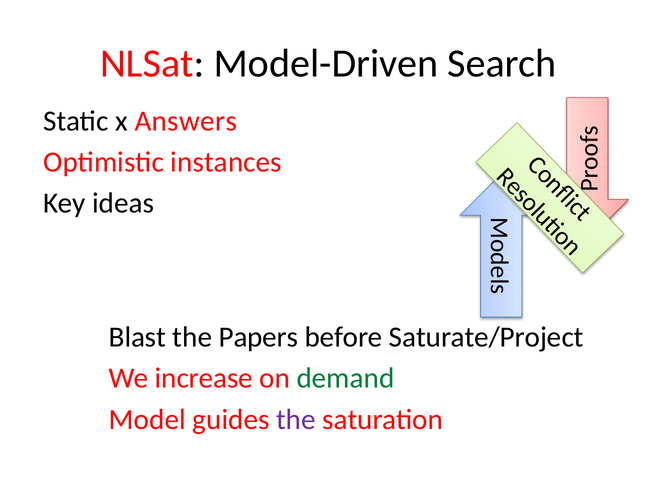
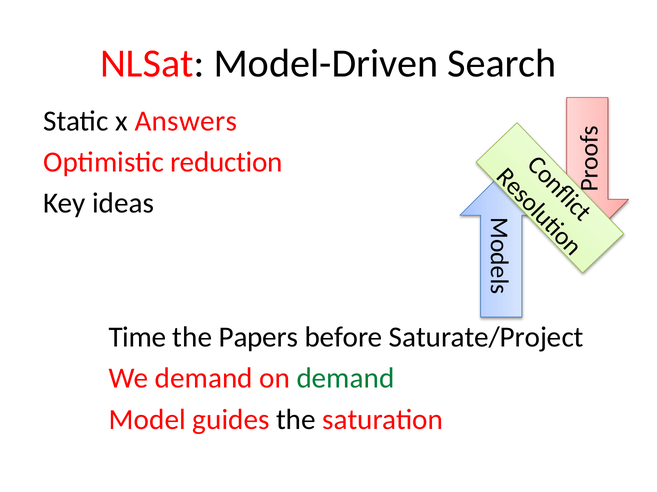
instances: instances -> reduction
Blast: Blast -> Time
We increase: increase -> demand
the at (296, 420) colour: purple -> black
